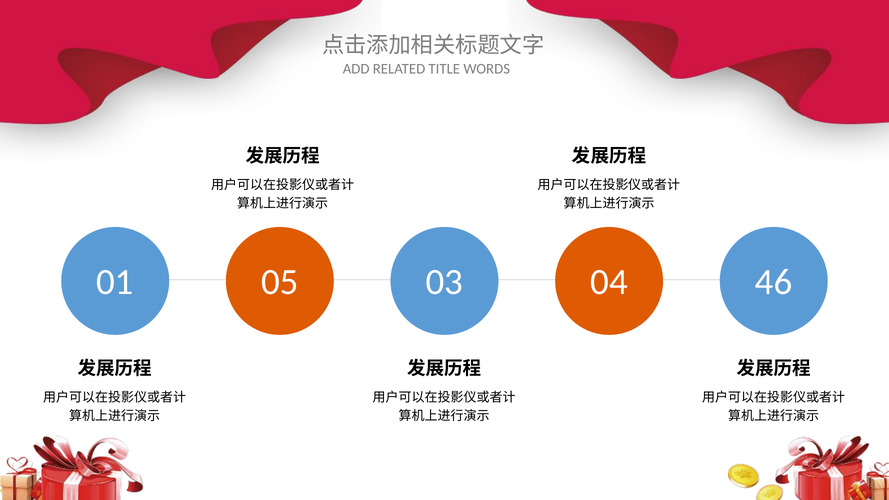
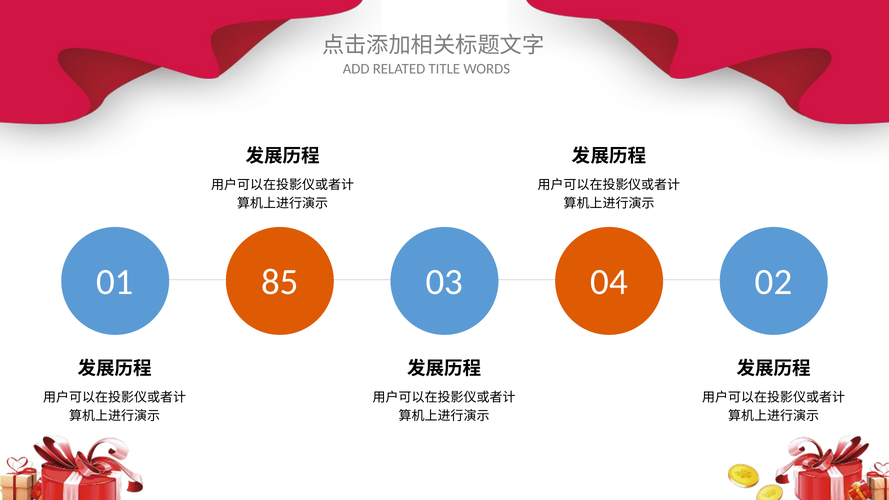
05: 05 -> 85
46: 46 -> 02
